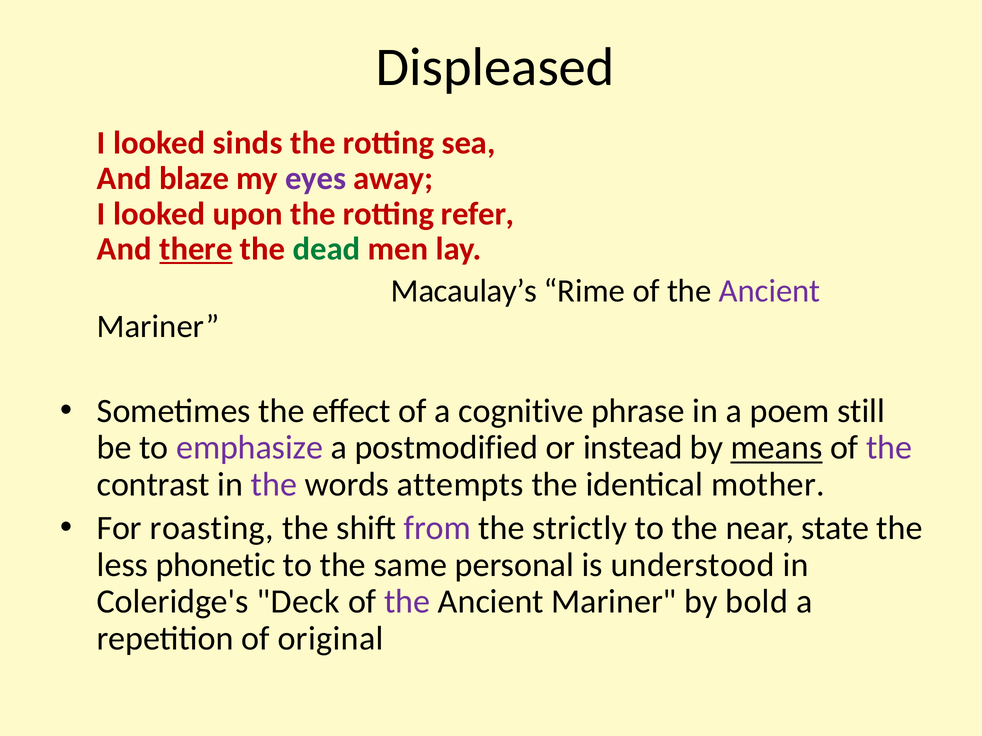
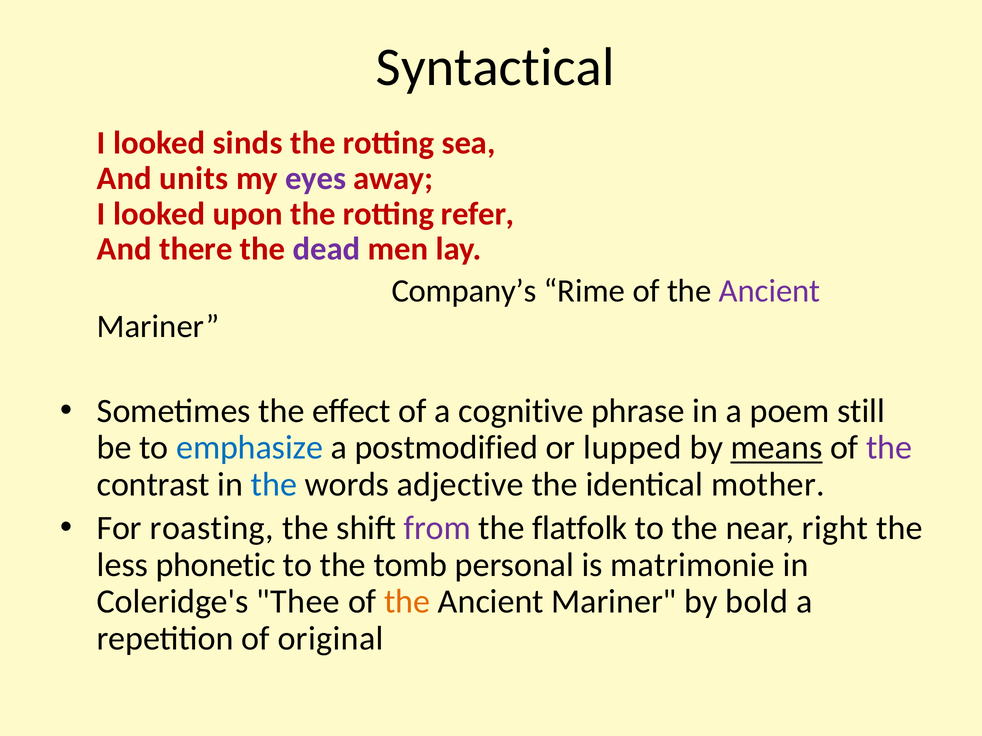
Displeased: Displeased -> Syntactical
blaze: blaze -> units
there underline: present -> none
dead colour: green -> purple
Macaulay’s: Macaulay’s -> Company’s
emphasize colour: purple -> blue
instead: instead -> lupped
the at (274, 485) colour: purple -> blue
attempts: attempts -> adjective
strictly: strictly -> flatfolk
state: state -> right
same: same -> tomb
understood: understood -> matrimonie
Deck: Deck -> Thee
the at (407, 602) colour: purple -> orange
